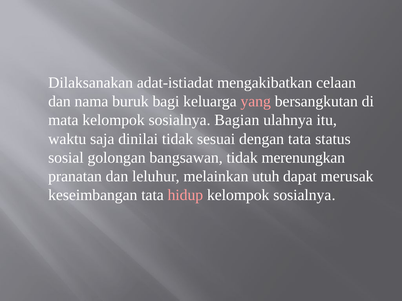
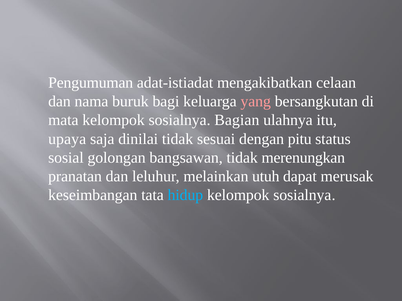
Dilaksanakan: Dilaksanakan -> Pengumuman
waktu: waktu -> upaya
dengan tata: tata -> pitu
hidup colour: pink -> light blue
